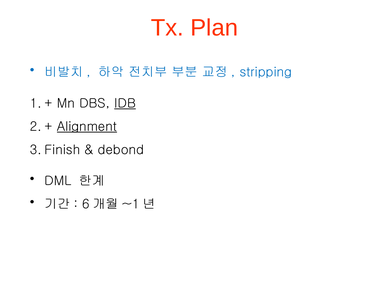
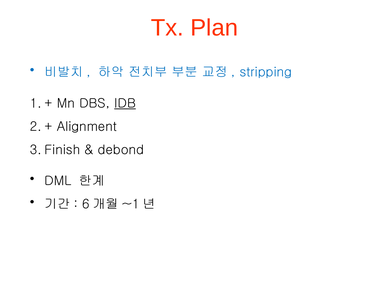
Alignment underline: present -> none
